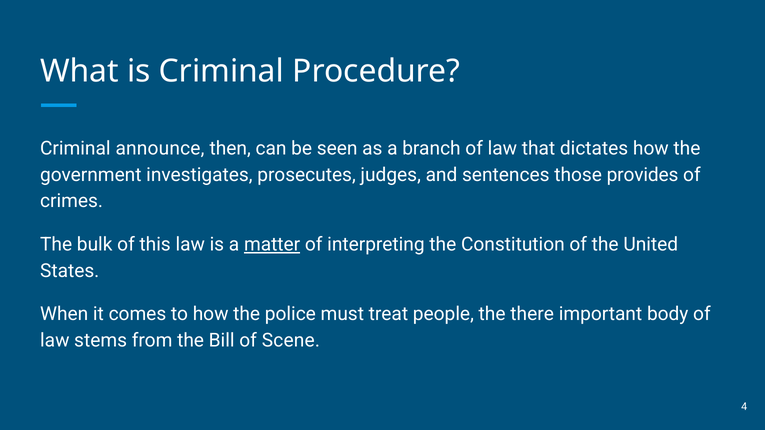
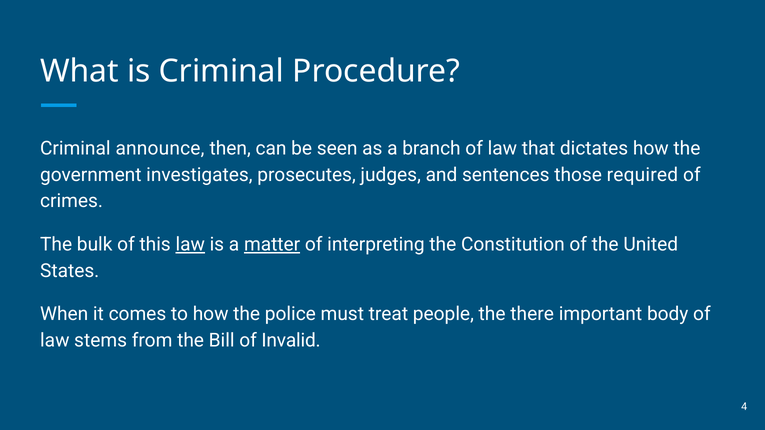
provides: provides -> required
law at (190, 245) underline: none -> present
Scene: Scene -> Invalid
